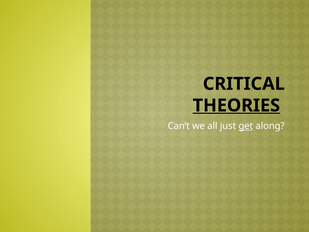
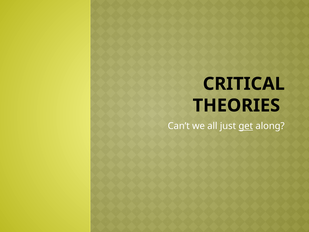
THEORIES underline: present -> none
